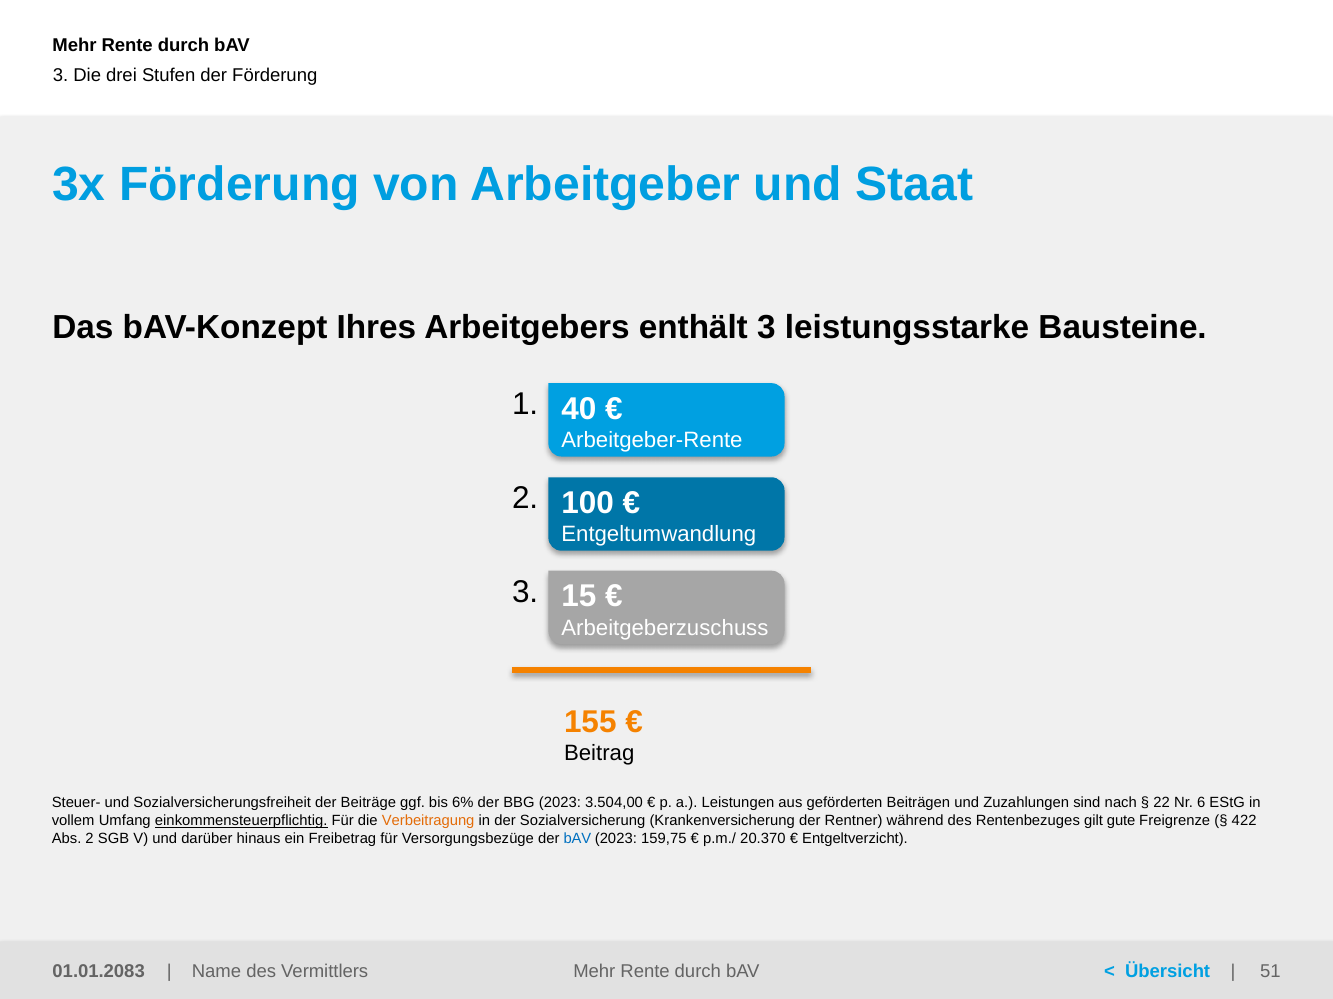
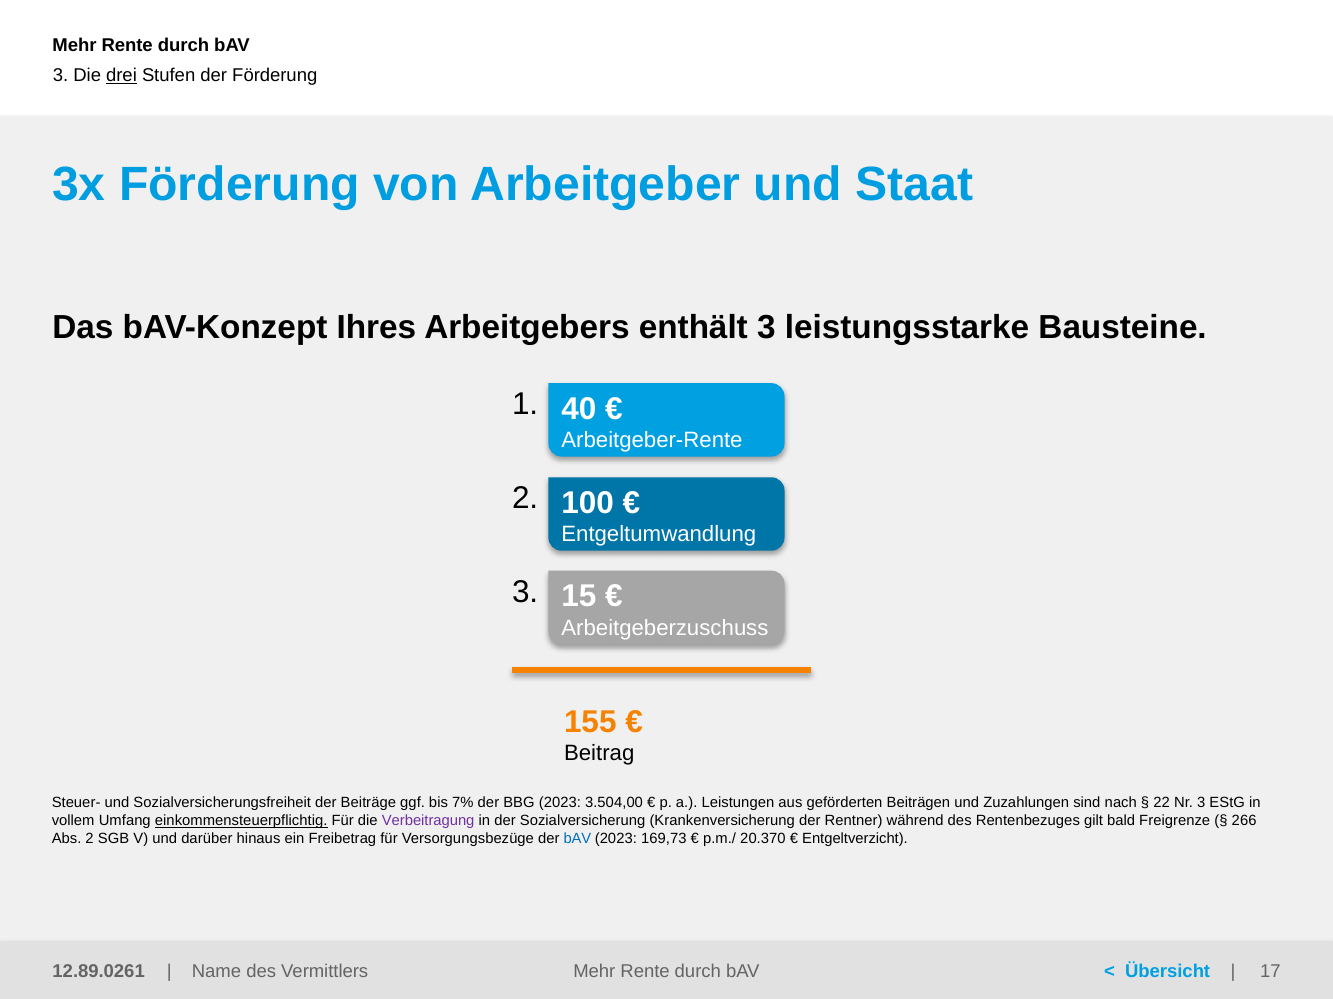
drei underline: none -> present
6%: 6% -> 7%
Nr 6: 6 -> 3
Verbeitragung colour: orange -> purple
gute: gute -> bald
422: 422 -> 266
159,75: 159,75 -> 169,73
01.01.2083: 01.01.2083 -> 12.89.0261
51: 51 -> 17
